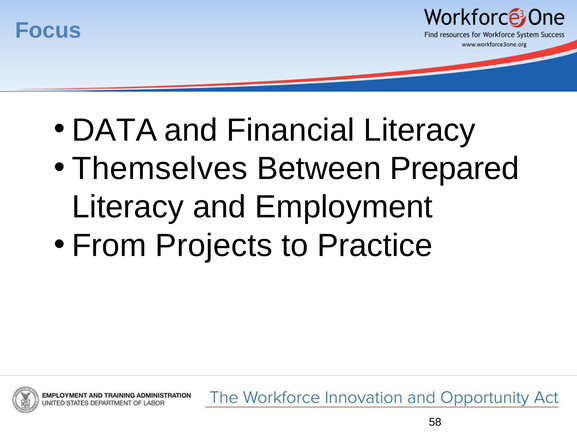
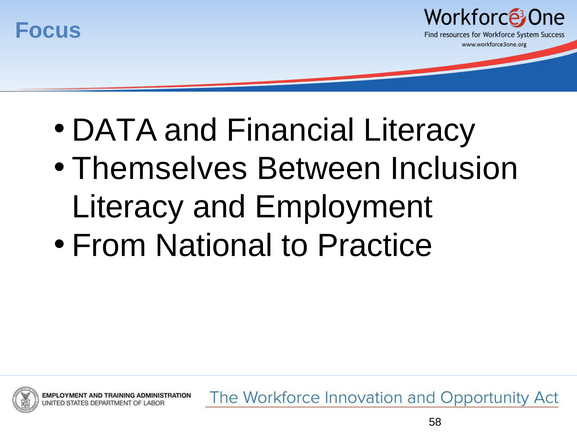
Prepared: Prepared -> Inclusion
Projects: Projects -> National
